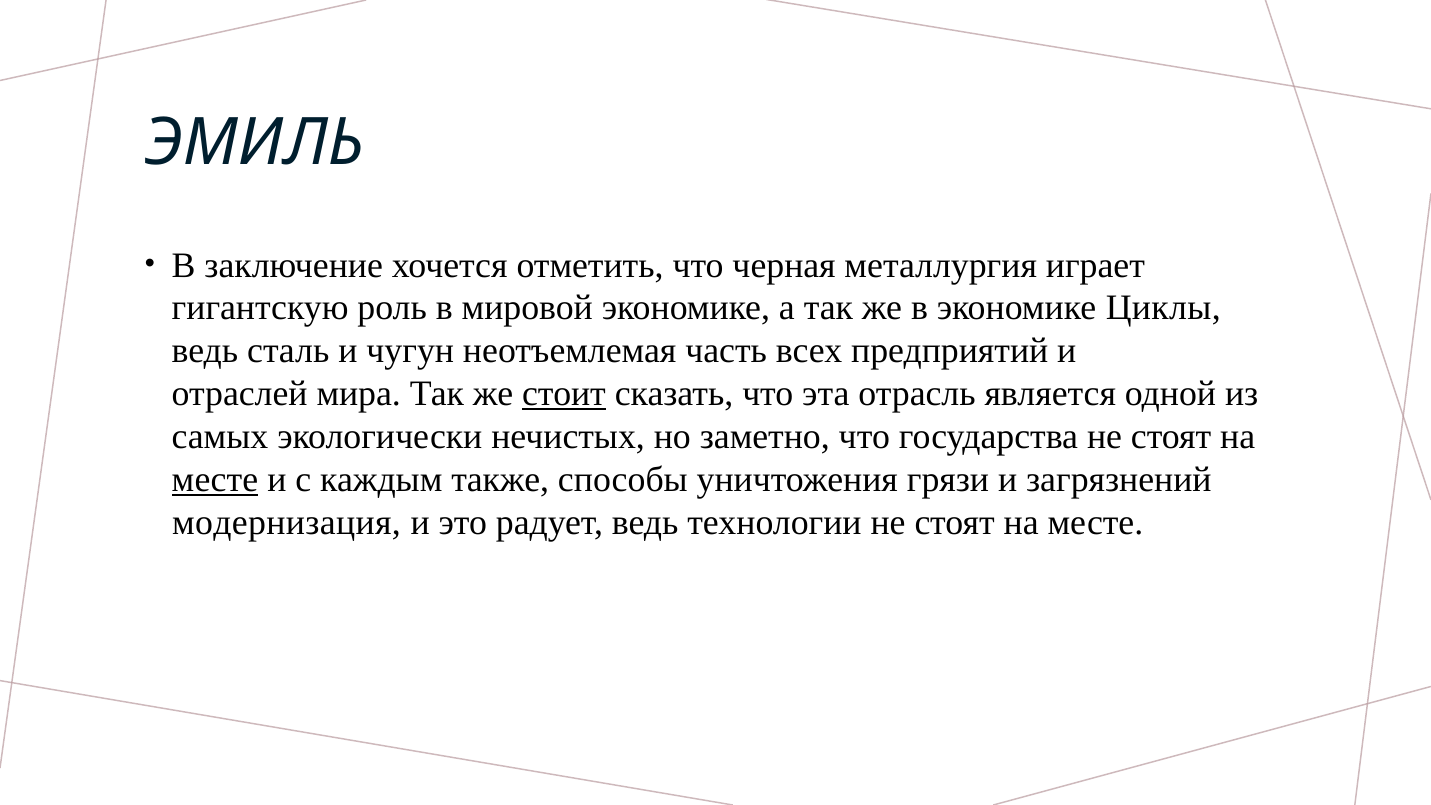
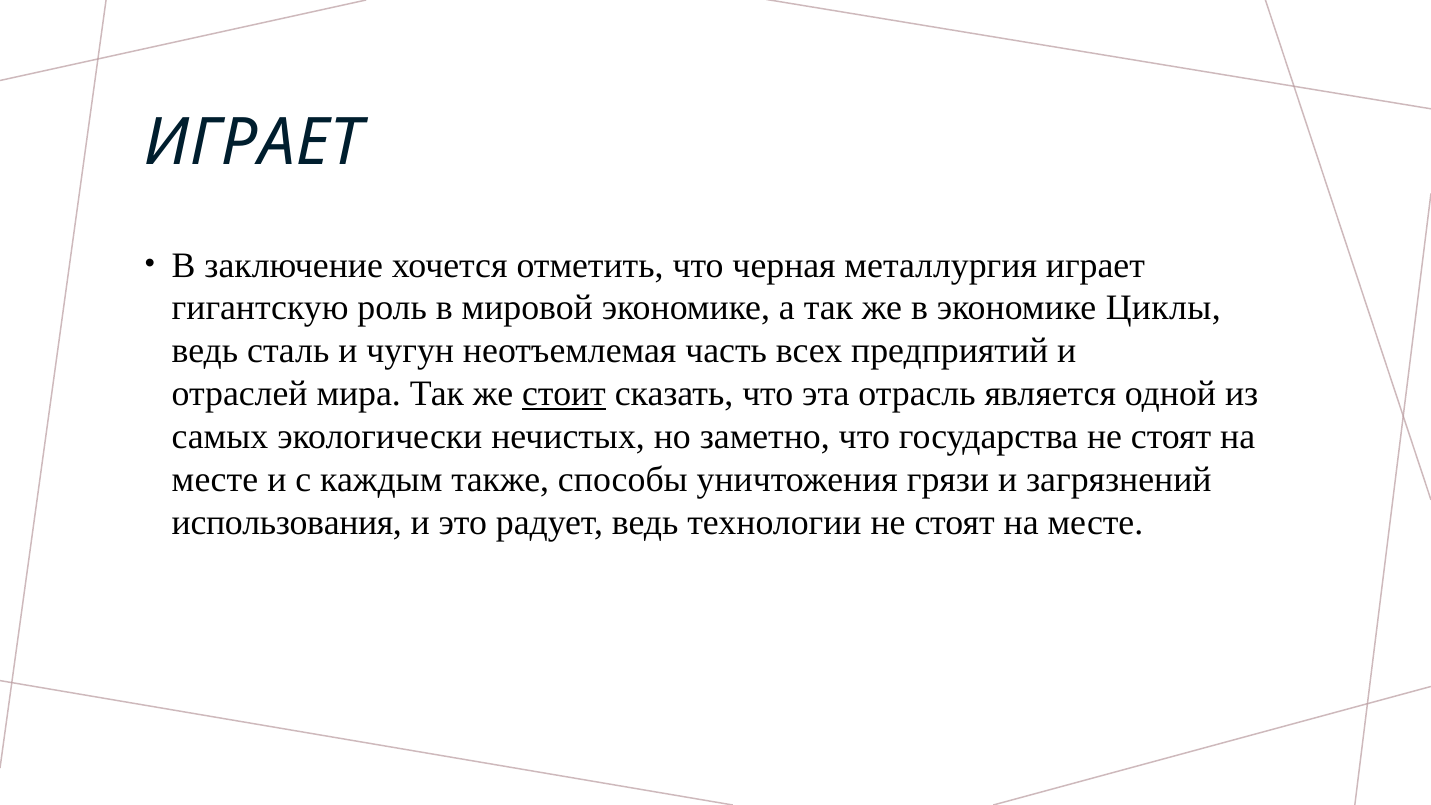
ЭМИЛЬ at (255, 143): ЭМИЛЬ -> ИГРАЕТ
месте at (215, 480) underline: present -> none
модернизация: модернизация -> использования
